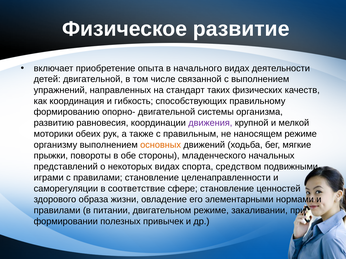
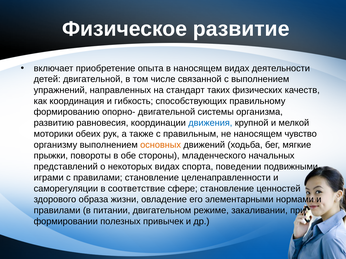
в начального: начального -> наносящем
движения colour: purple -> blue
наносящем режиме: режиме -> чувство
средством: средством -> поведении
